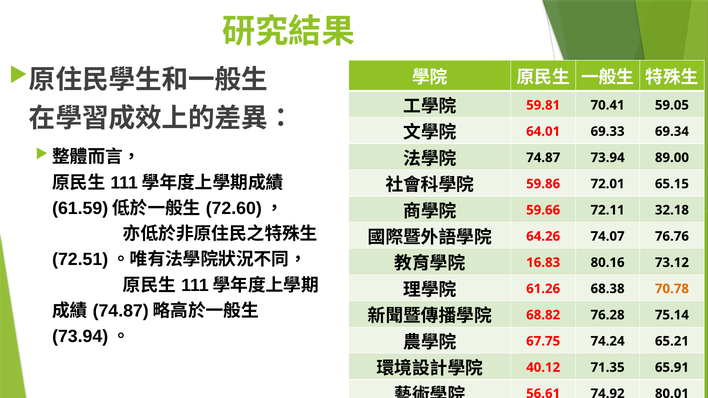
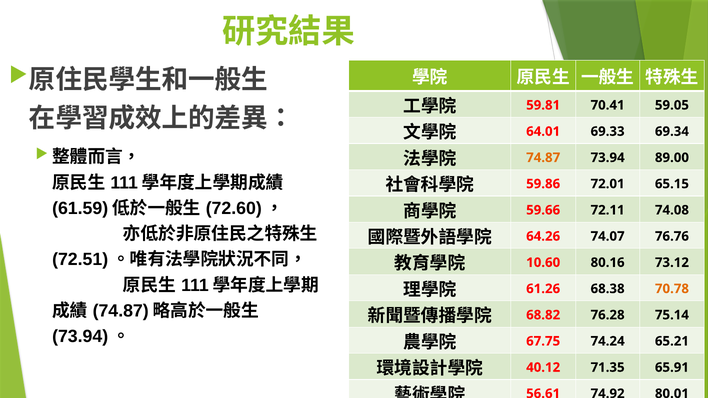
74.87 colour: black -> orange
32.18: 32.18 -> 74.08
16.83: 16.83 -> 10.60
